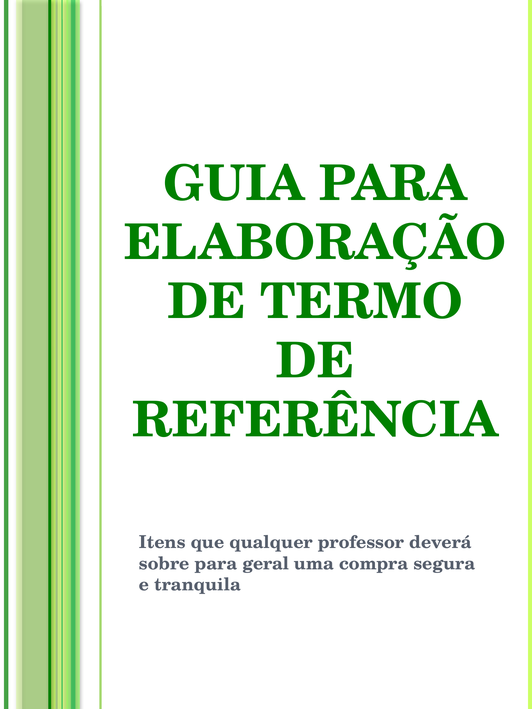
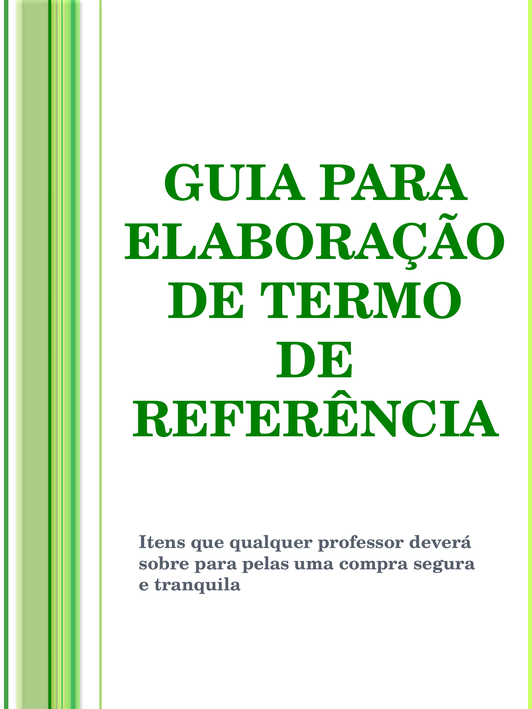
geral: geral -> pelas
